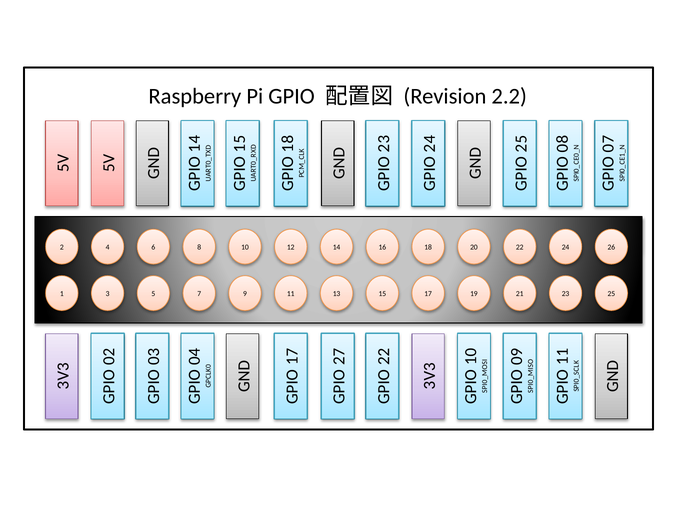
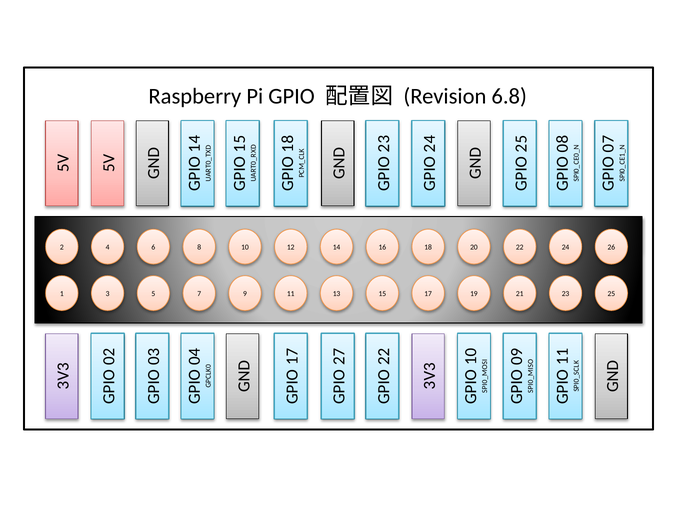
2.2: 2.2 -> 6.8
